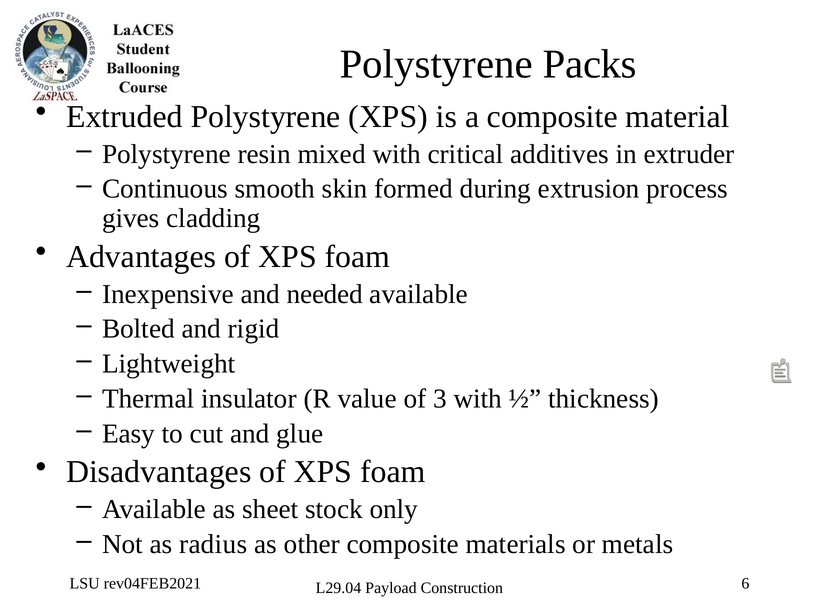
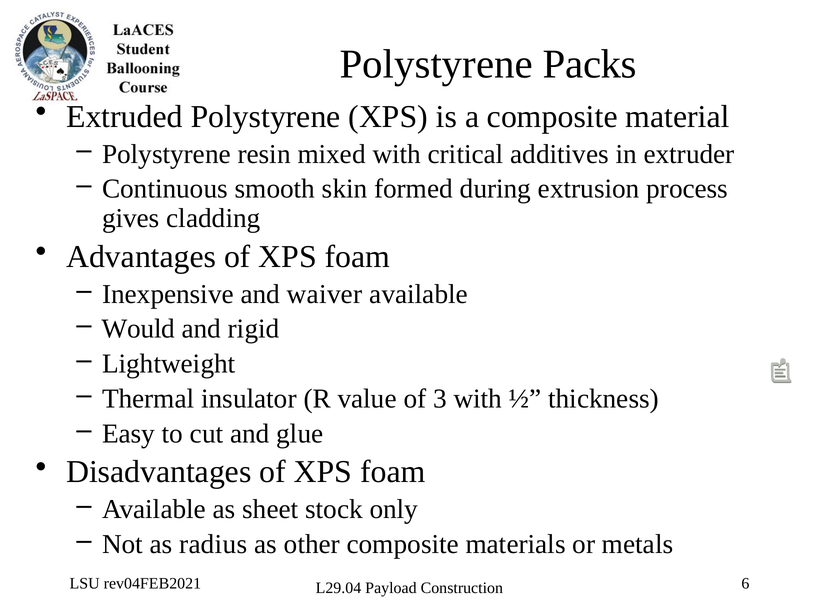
needed: needed -> waiver
Bolted: Bolted -> Would
